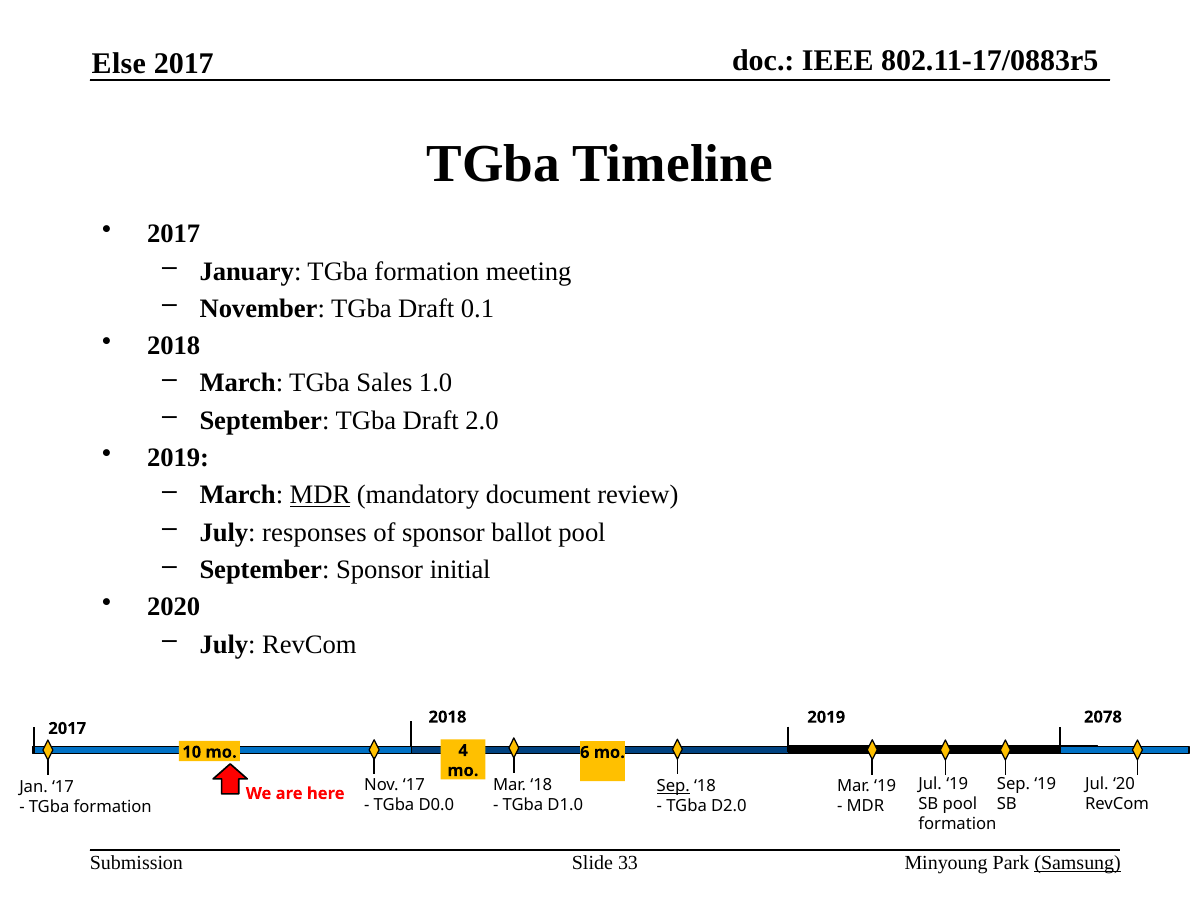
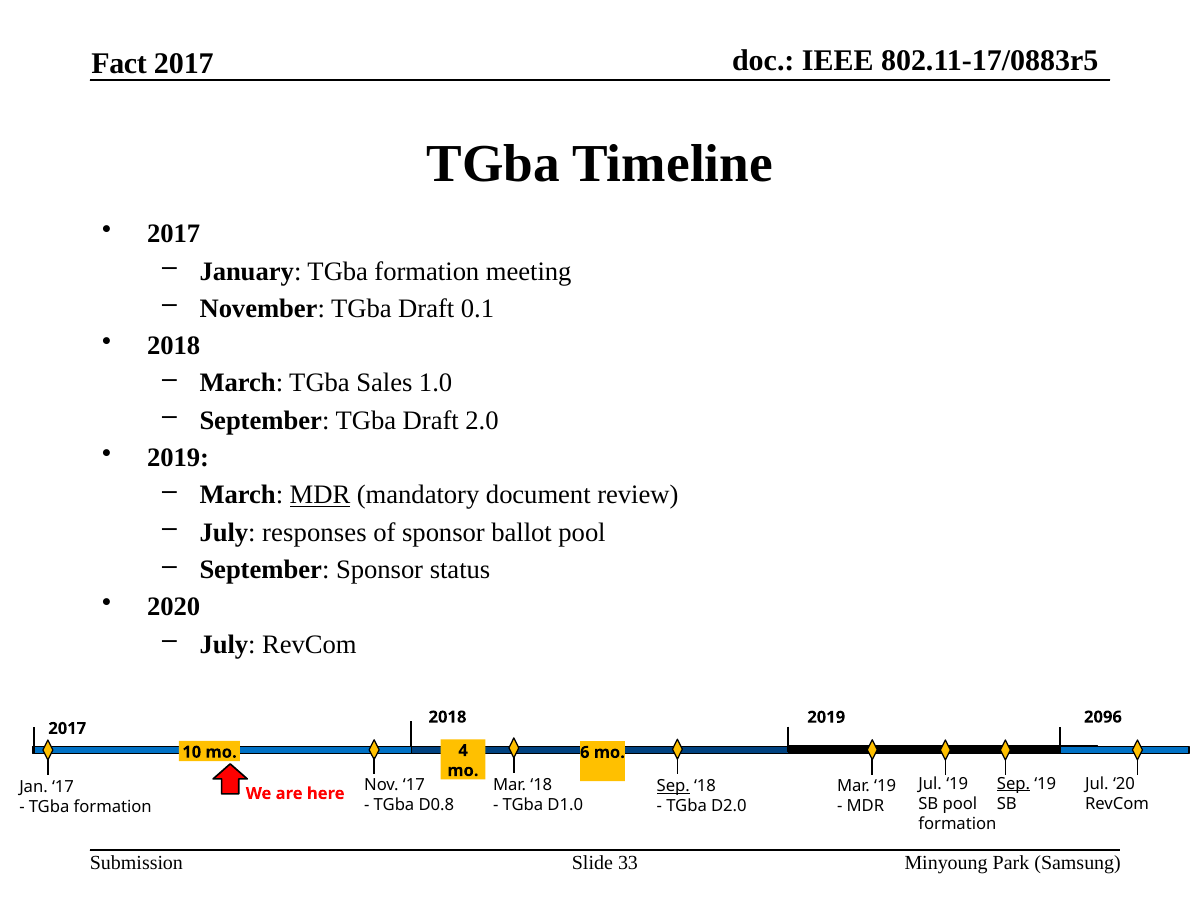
Else: Else -> Fact
initial: initial -> status
2078: 2078 -> 2096
Sep at (1014, 784) underline: none -> present
D0.0: D0.0 -> D0.8
Samsung underline: present -> none
